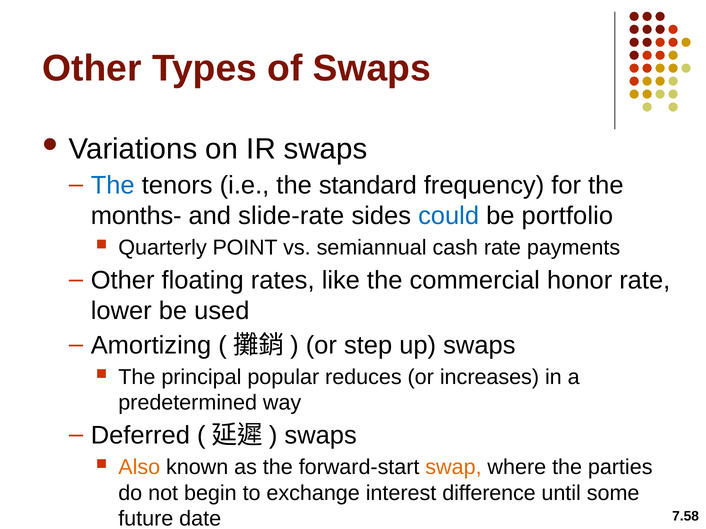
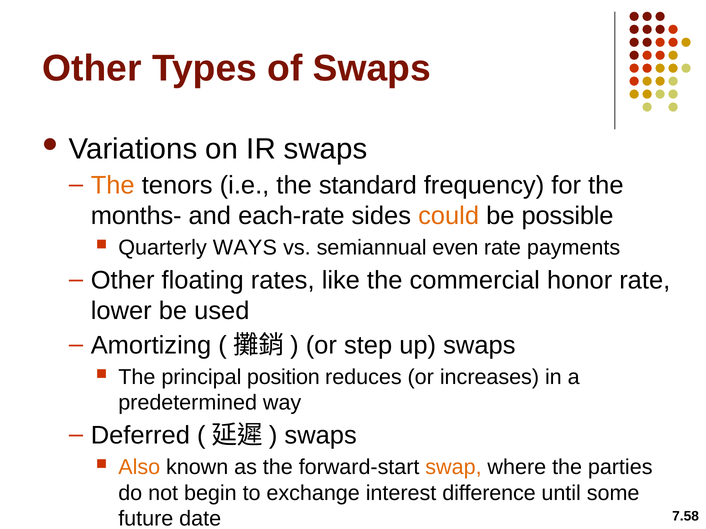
The at (113, 186) colour: blue -> orange
slide-rate: slide-rate -> each-rate
could colour: blue -> orange
portfolio: portfolio -> possible
POINT: POINT -> WAYS
cash: cash -> even
popular: popular -> position
